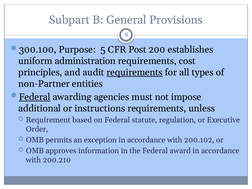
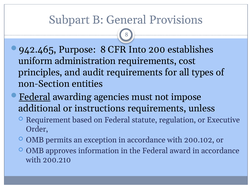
300.100: 300.100 -> 942.465
Purpose 5: 5 -> 8
Post: Post -> Into
requirements at (135, 72) underline: present -> none
non-Partner: non-Partner -> non-Section
